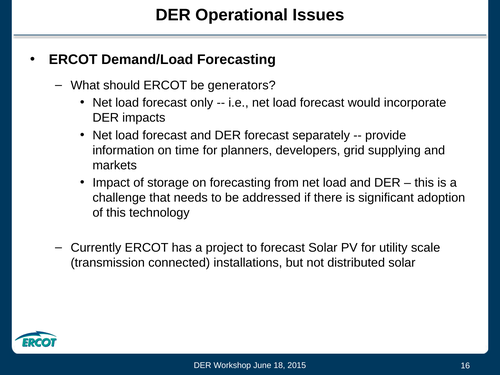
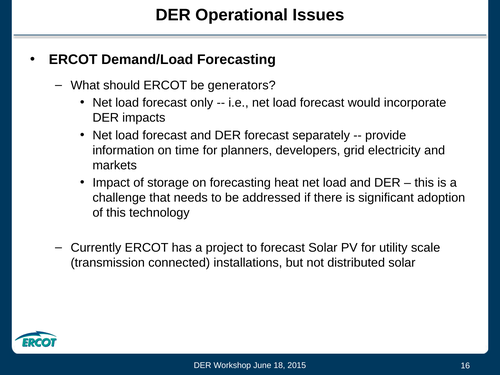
supplying: supplying -> electricity
from: from -> heat
